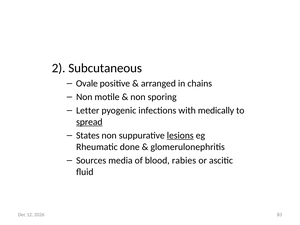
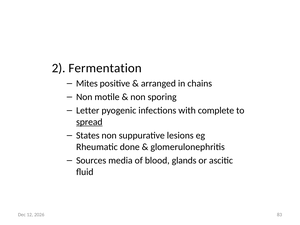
Subcutaneous: Subcutaneous -> Fermentation
Ovale: Ovale -> Mites
medically: medically -> complete
lesions underline: present -> none
rabies: rabies -> glands
